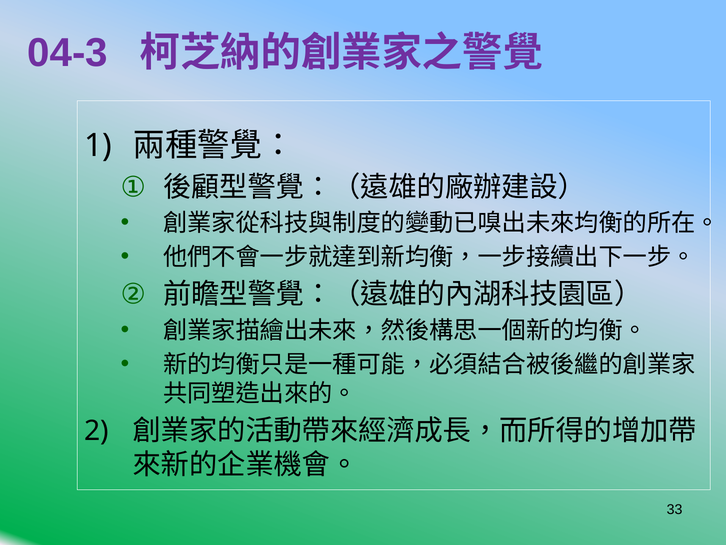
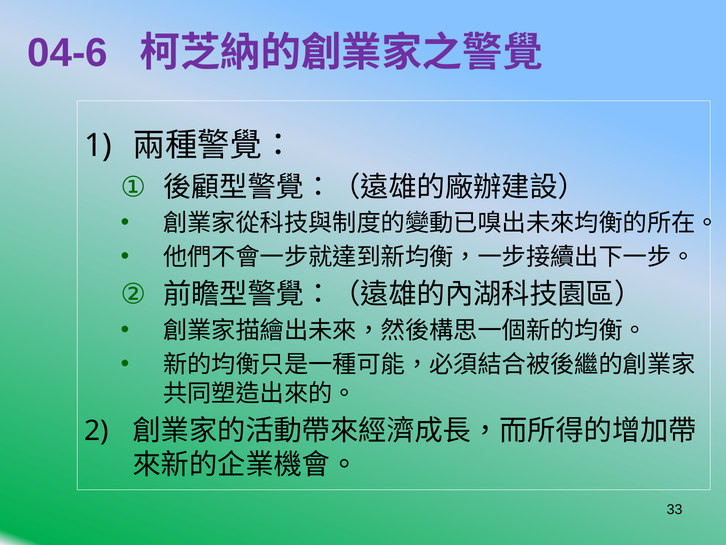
04-3: 04-3 -> 04-6
